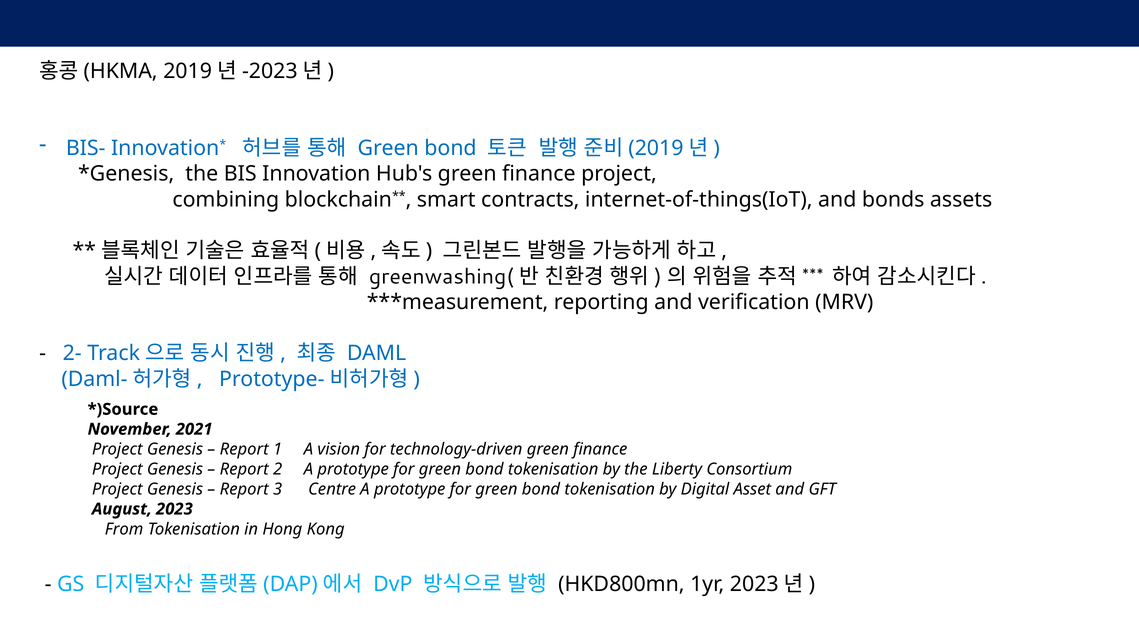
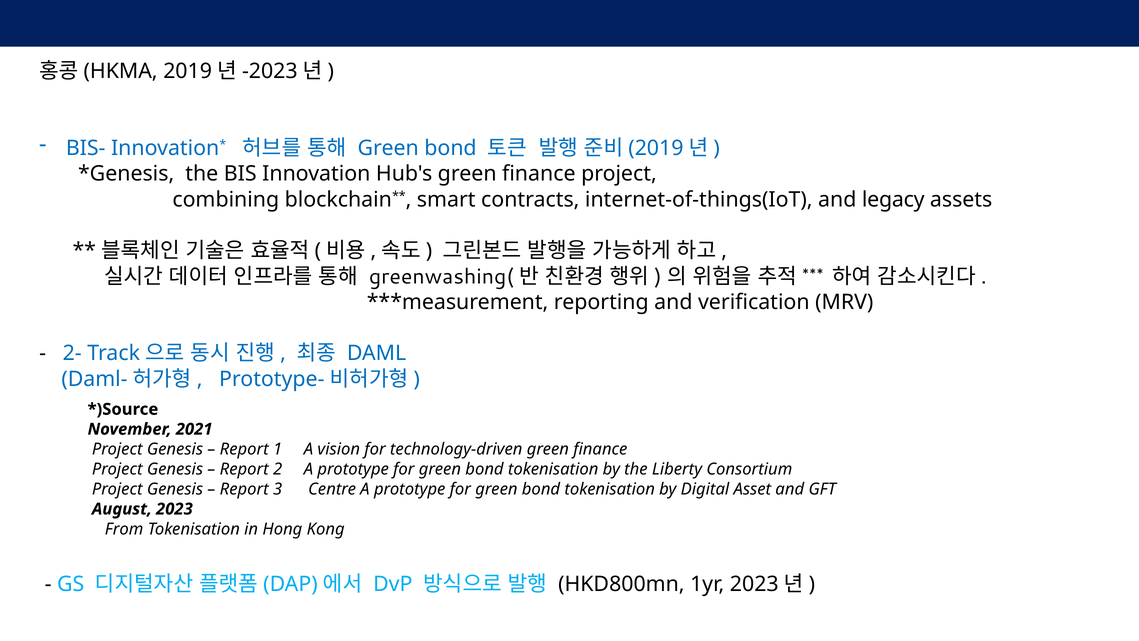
bonds: bonds -> legacy
